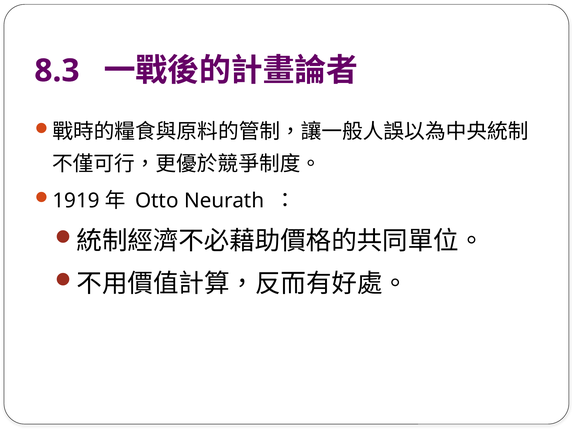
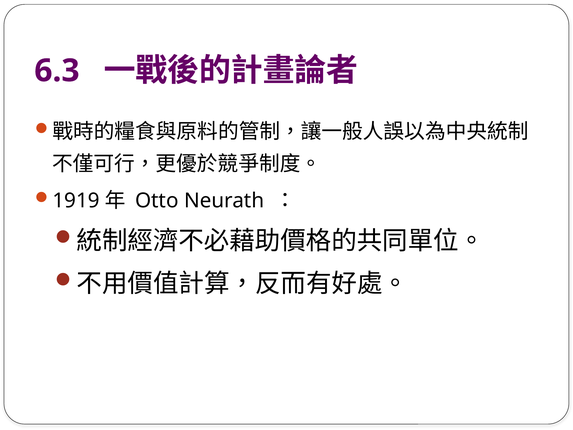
8.3: 8.3 -> 6.3
